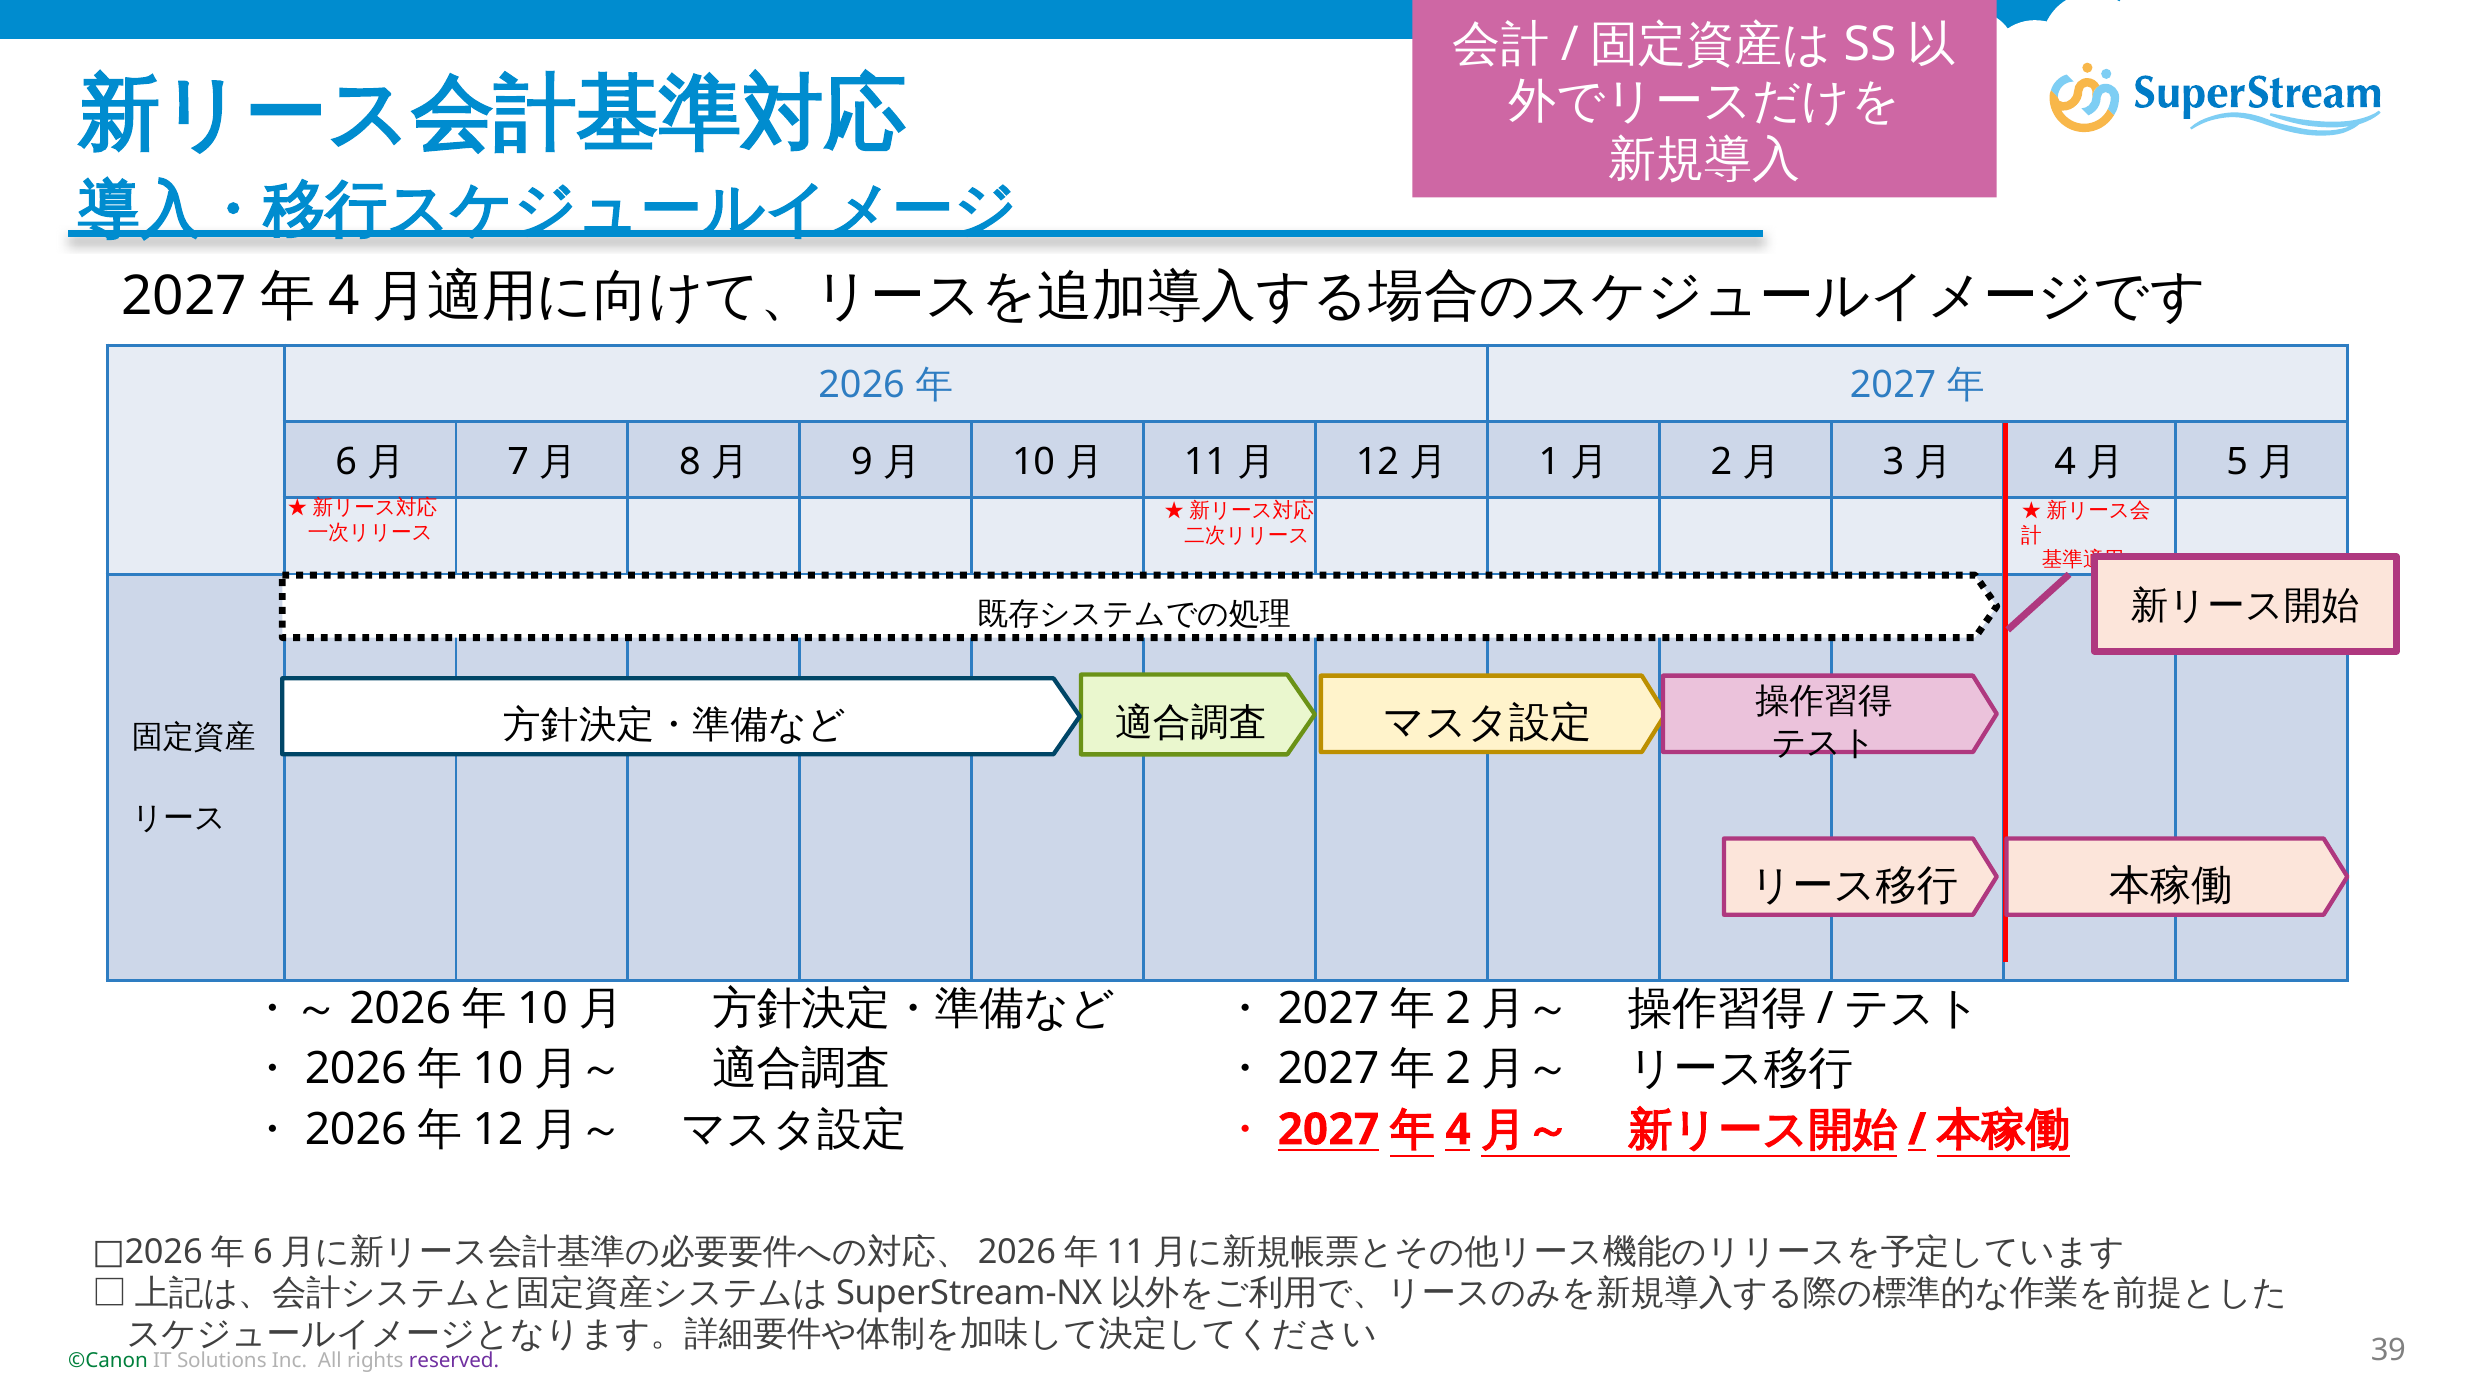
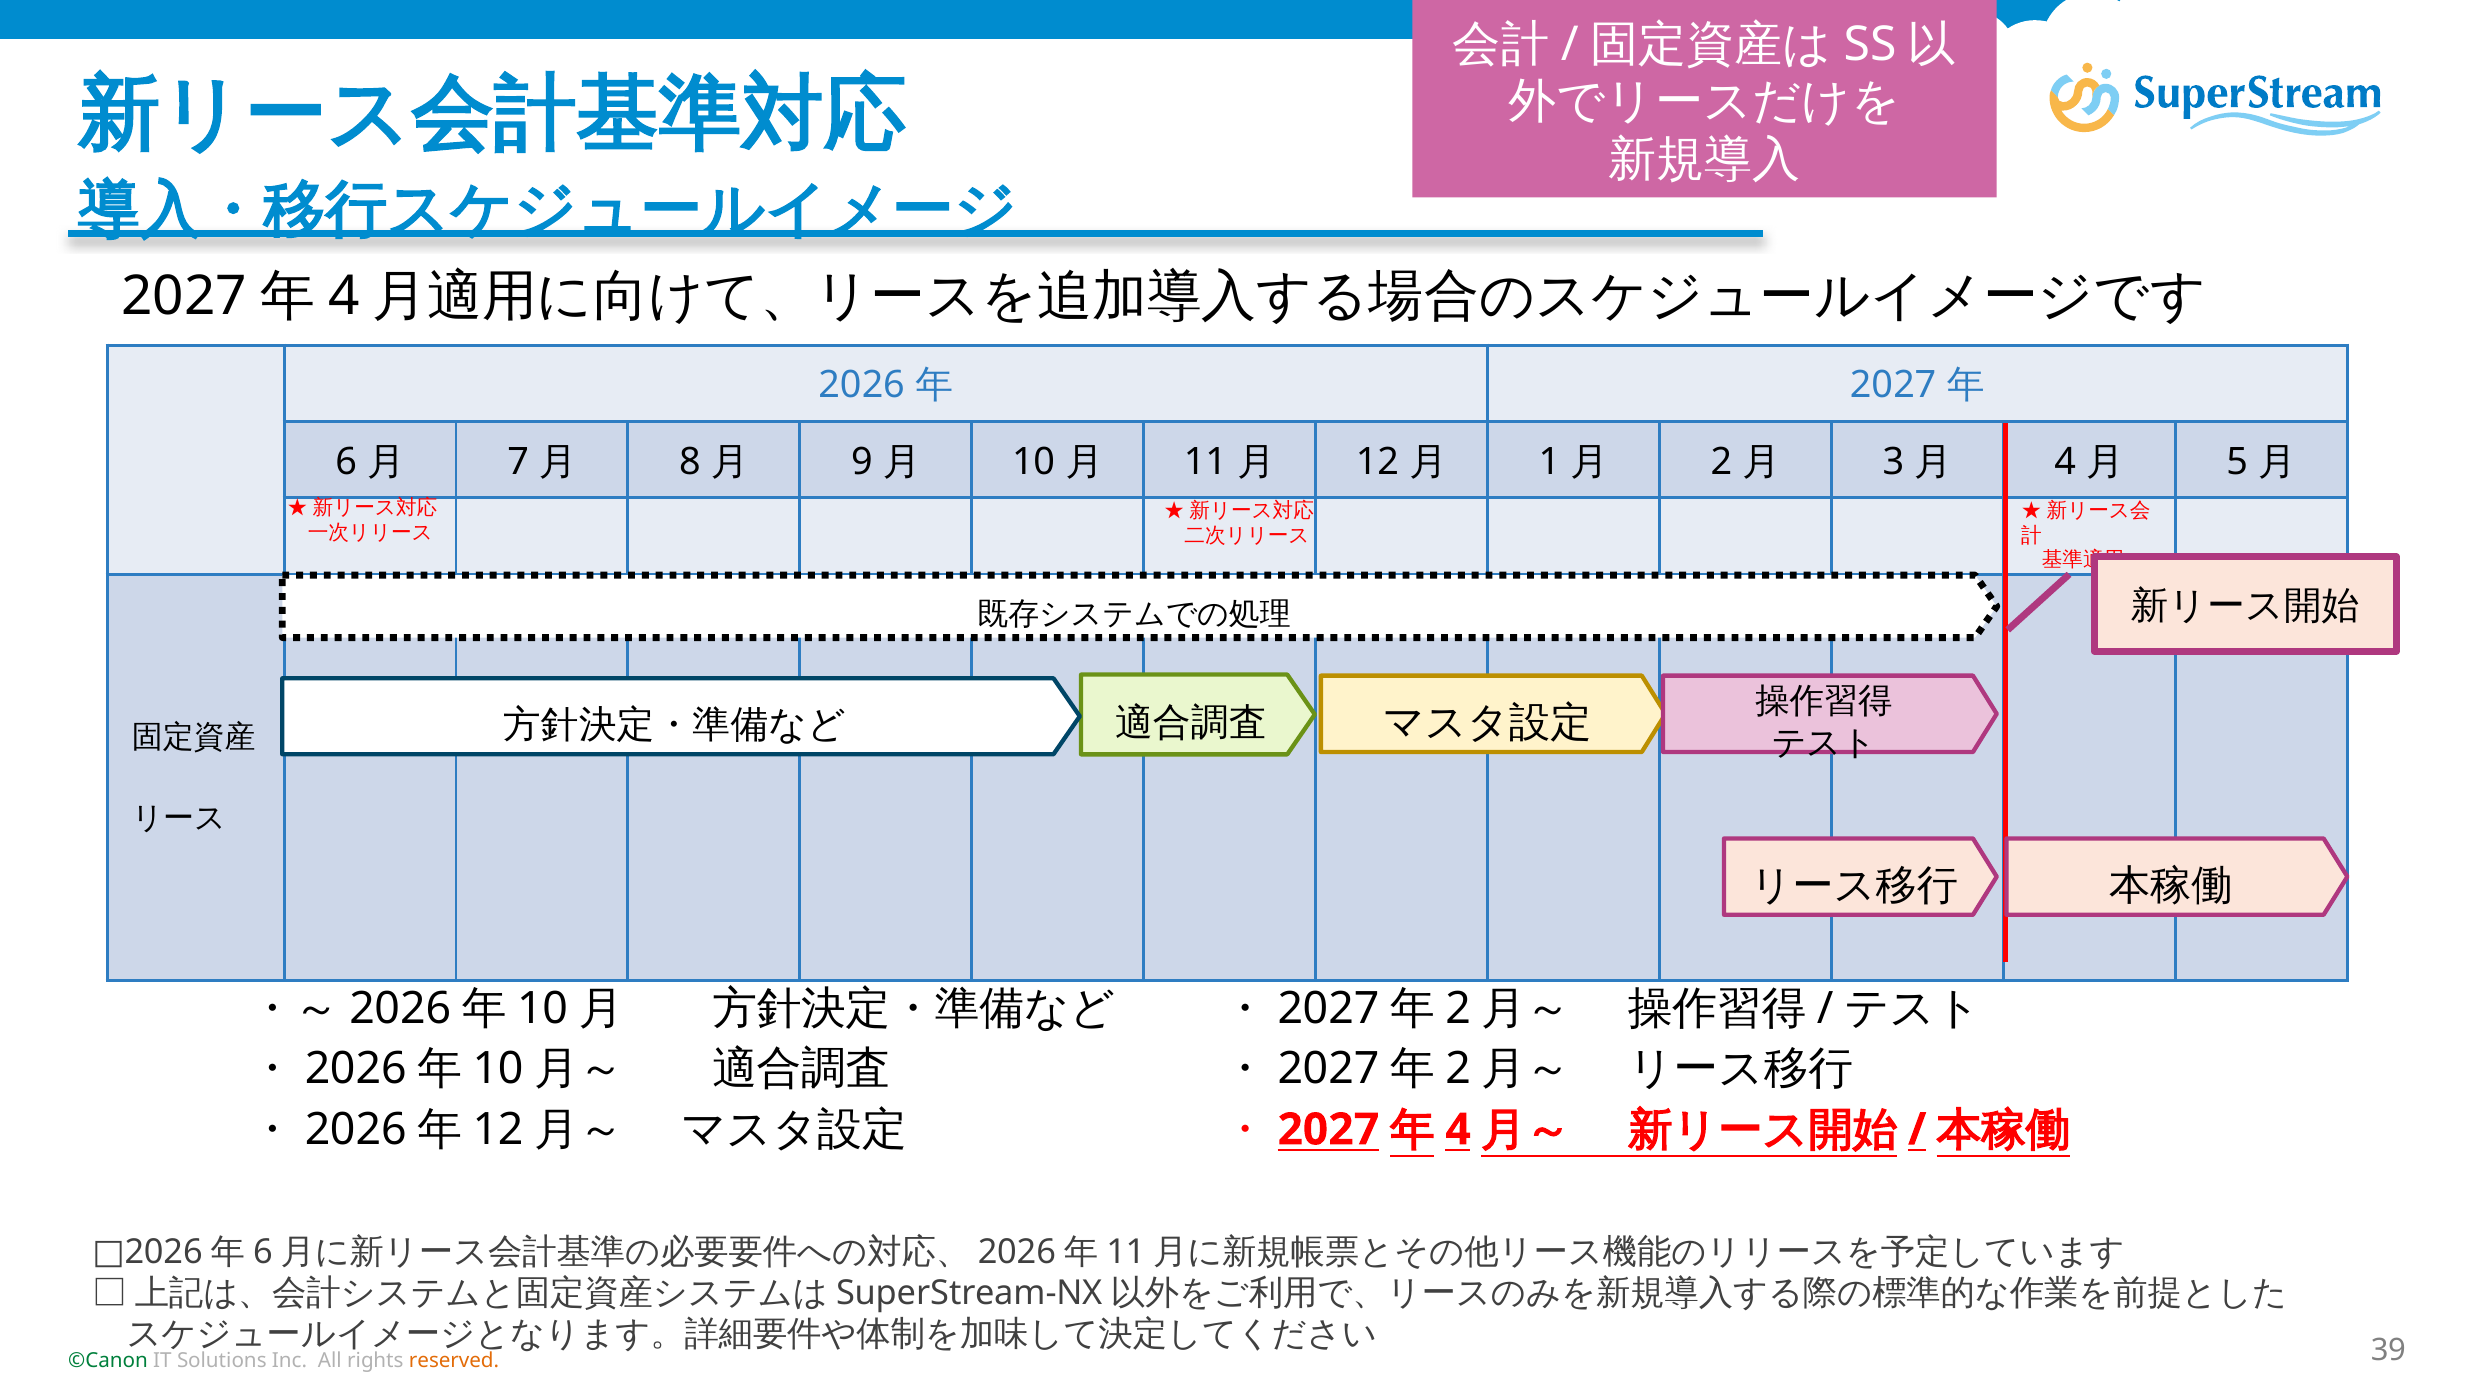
reserved colour: purple -> orange
